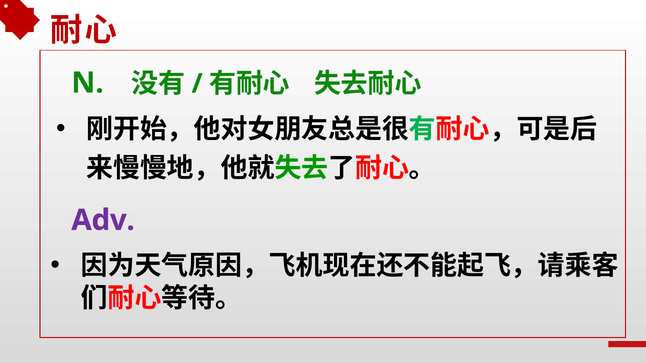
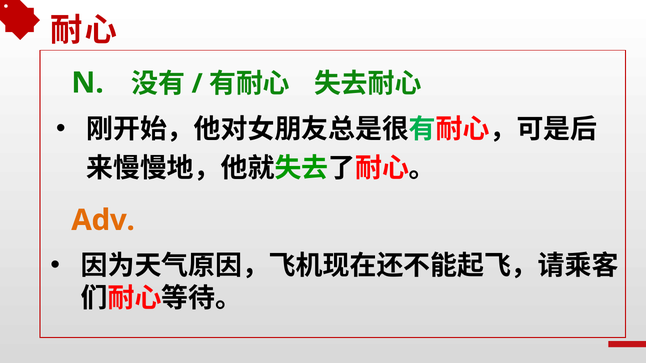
Adv colour: purple -> orange
